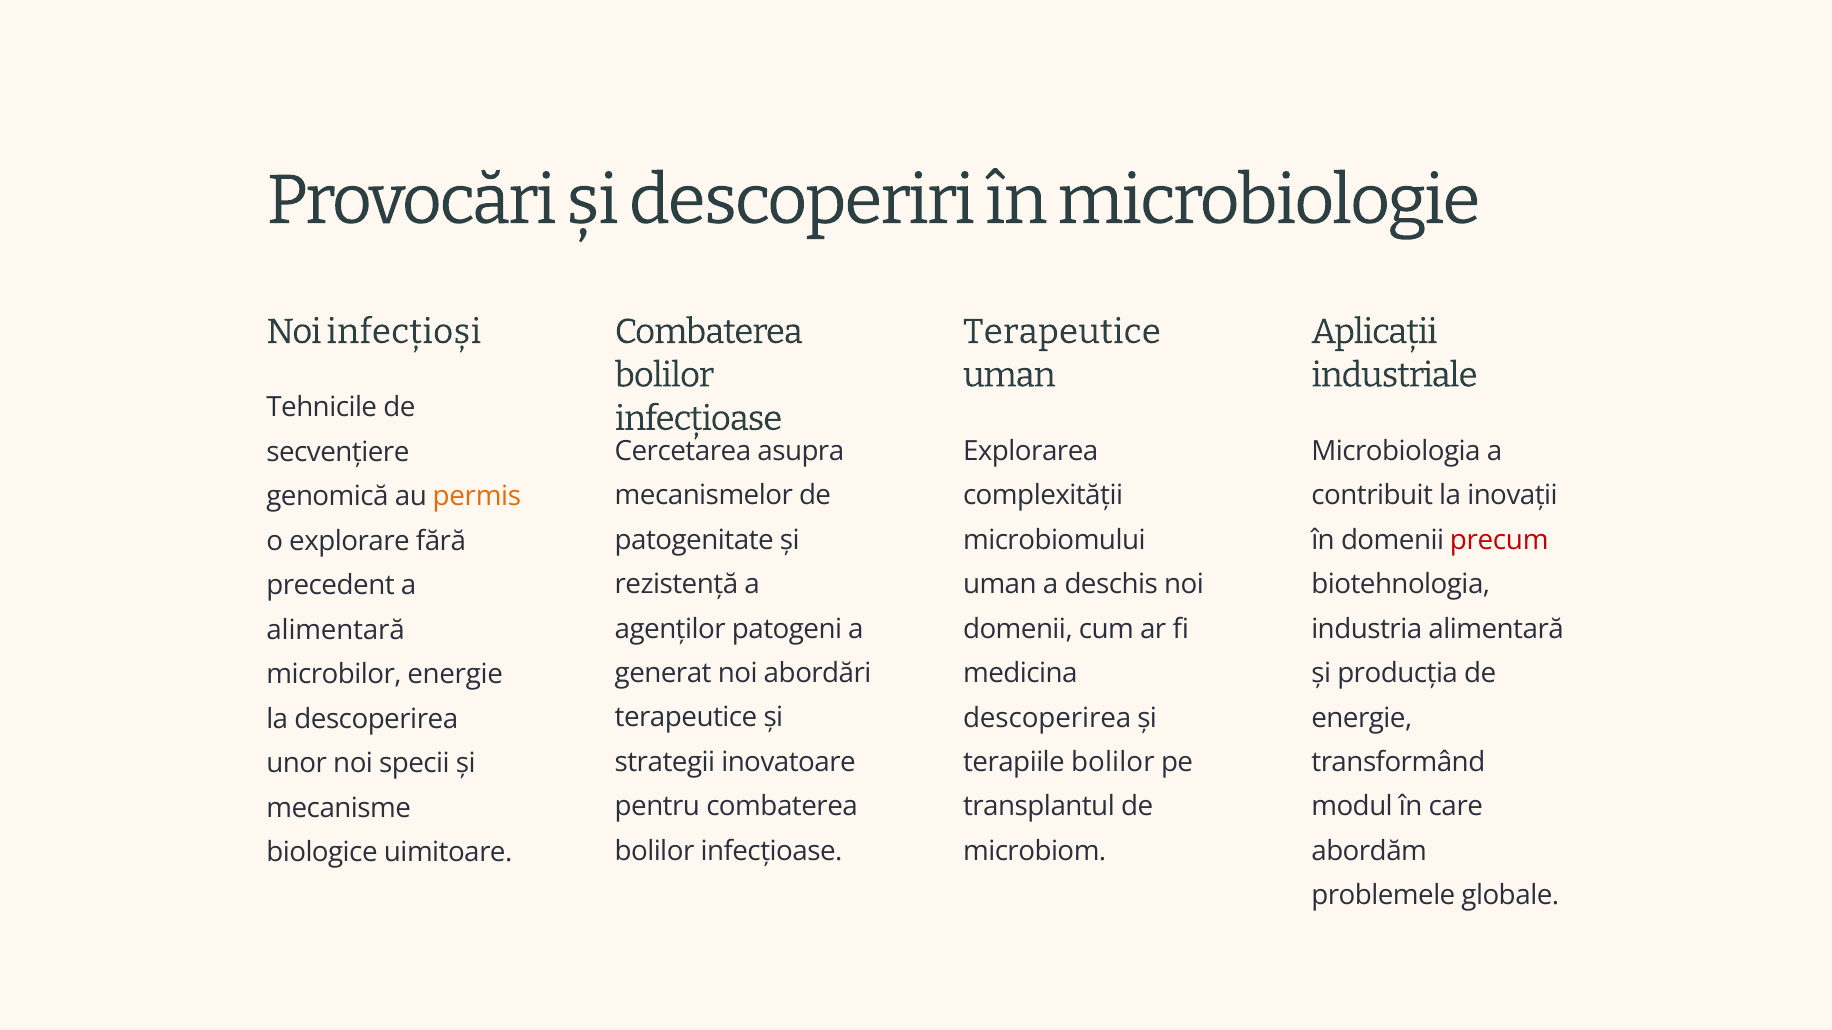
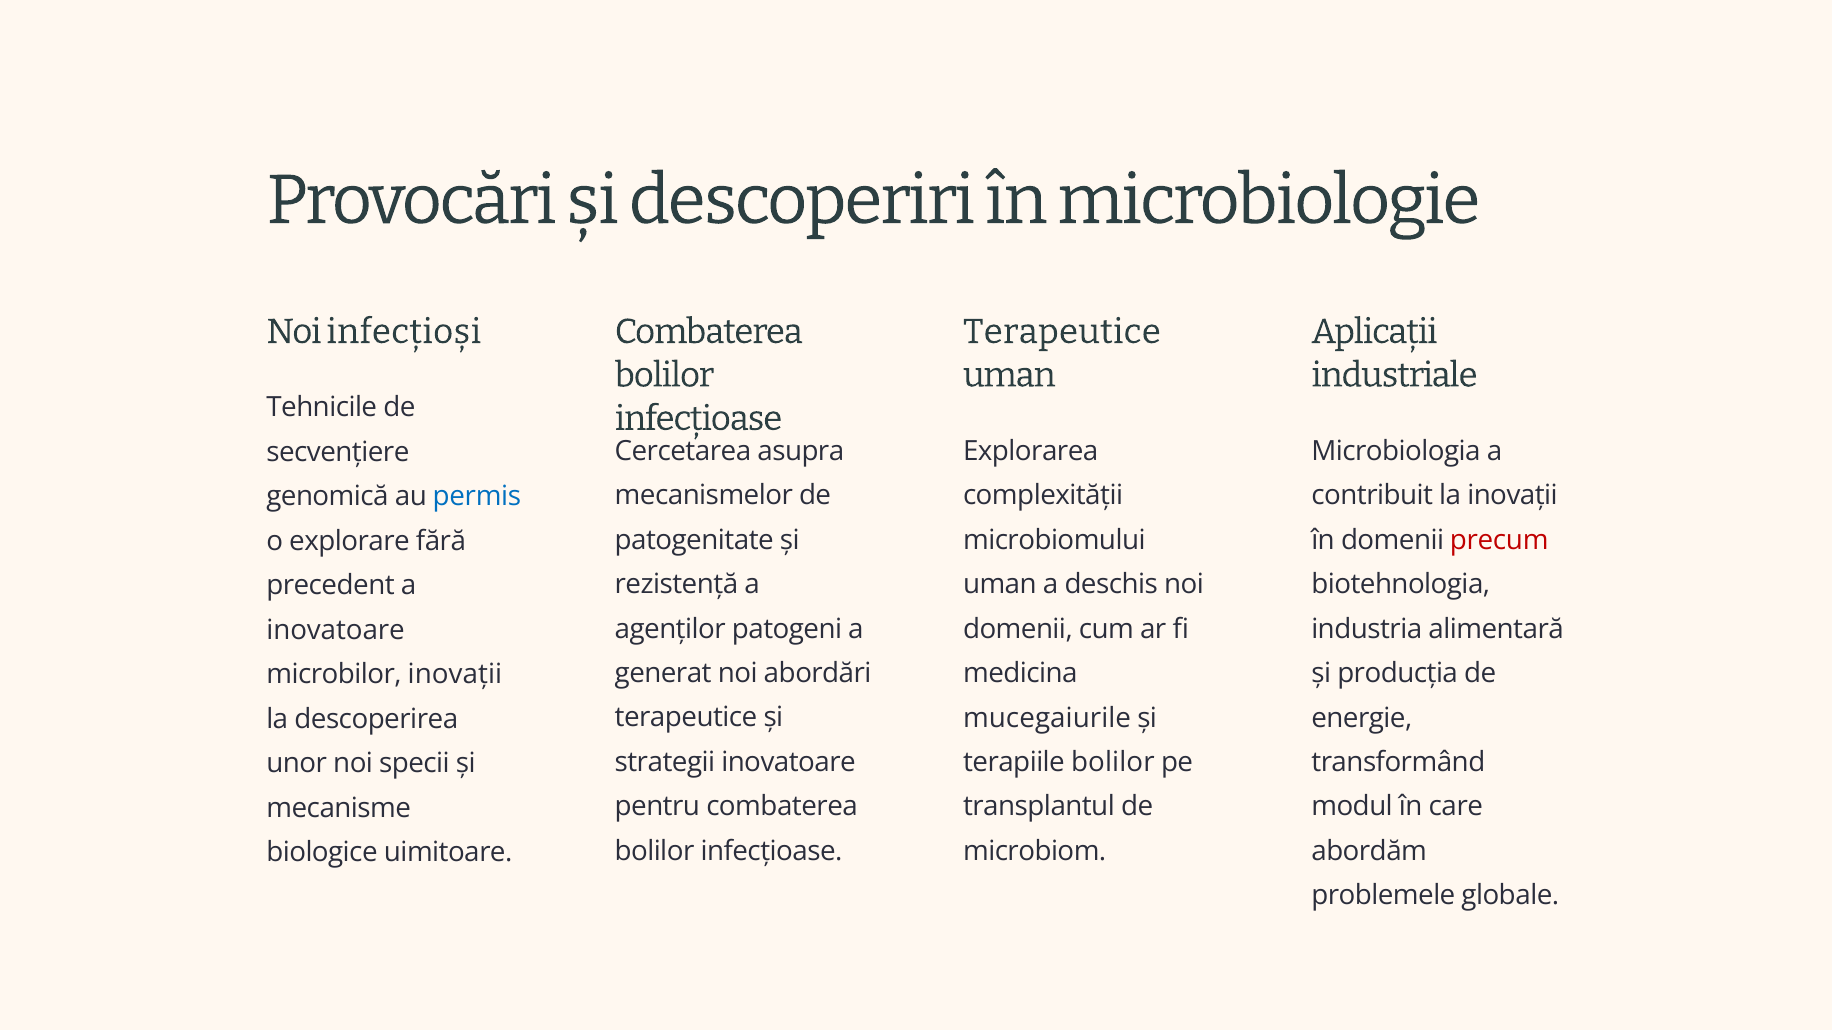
permis colour: orange -> blue
alimentară at (336, 630): alimentară -> inovatoare
microbilor energie: energie -> inovații
descoperirea at (1047, 718): descoperirea -> mucegaiurile
